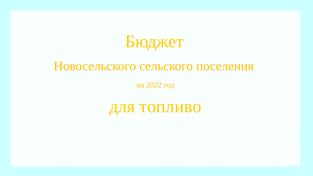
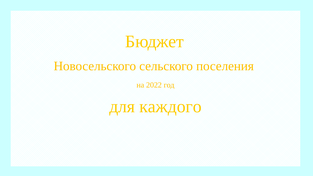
топливо: топливо -> каждого
